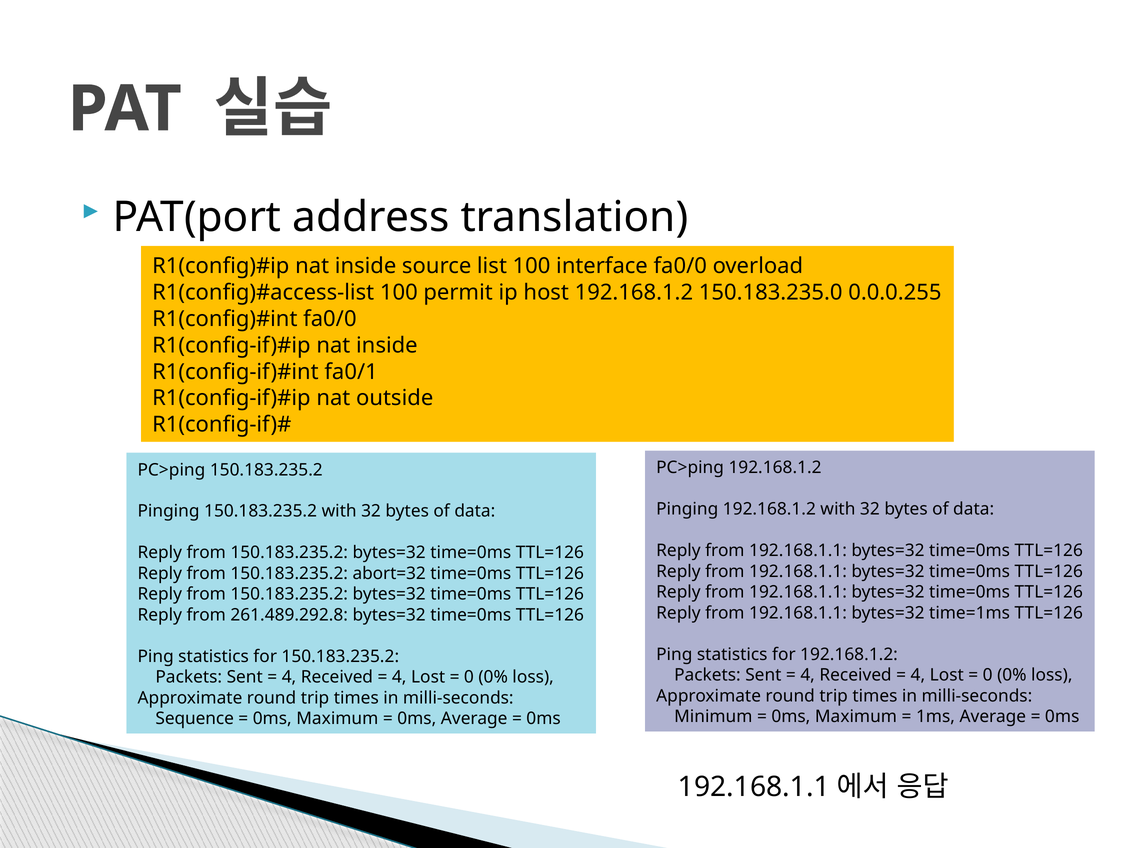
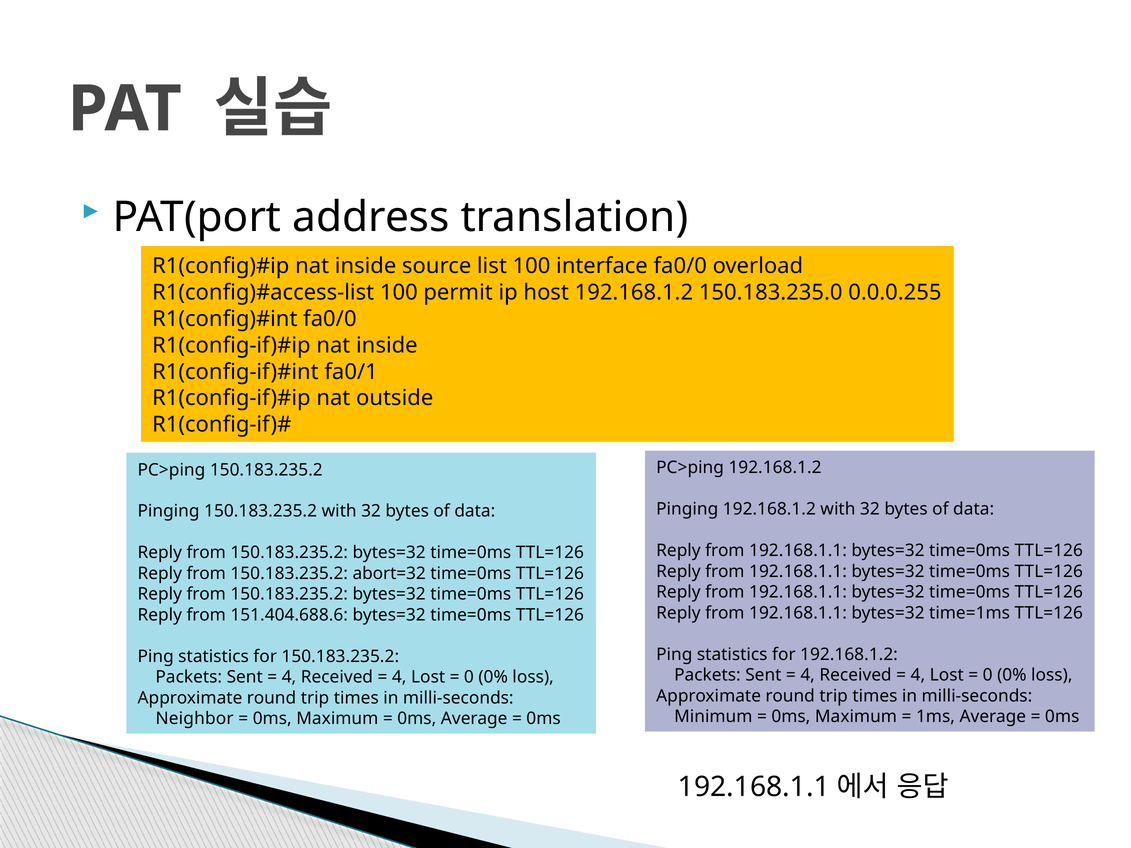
261.489.292.8: 261.489.292.8 -> 151.404.688.6
Sequence: Sequence -> Neighbor
